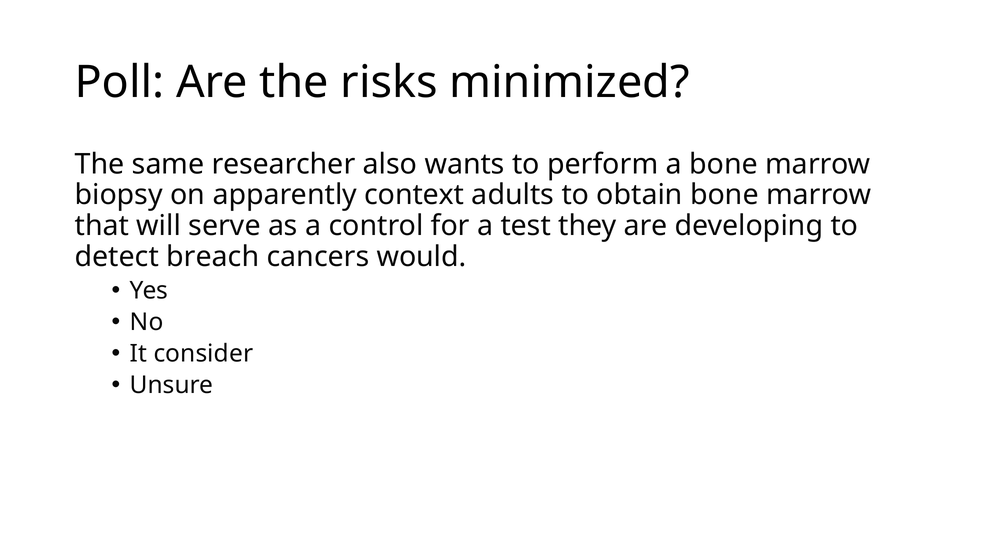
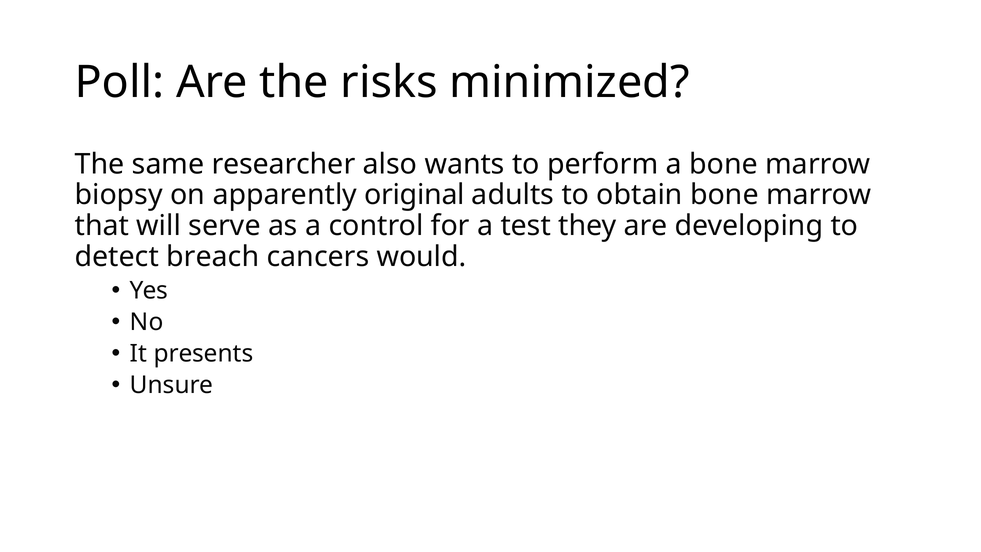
context: context -> original
consider: consider -> presents
